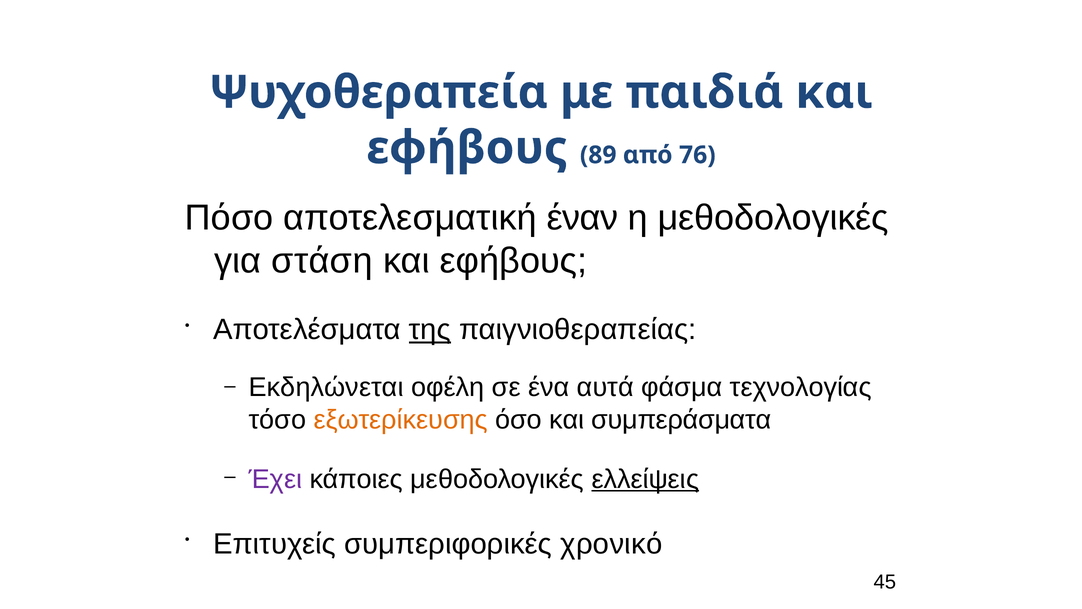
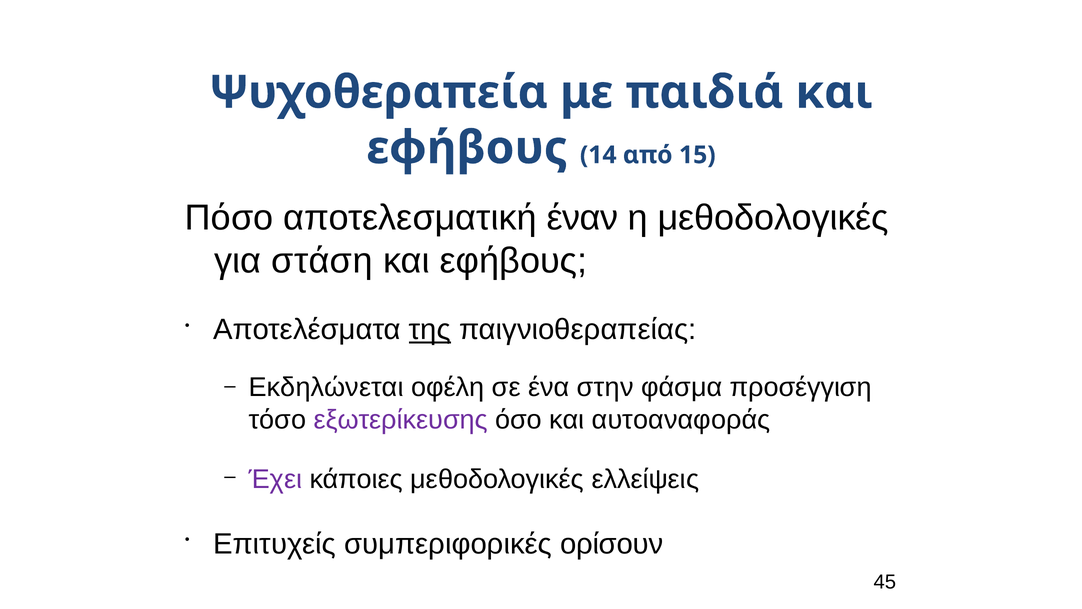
89: 89 -> 14
76: 76 -> 15
αυτά: αυτά -> στην
τεχνολογίας: τεχνολογίας -> προσέγγιση
εξωτερίκευσης colour: orange -> purple
συμπεράσματα: συμπεράσματα -> αυτοαναφοράς
ελλείψεις underline: present -> none
χρονικό: χρονικό -> ορίσουν
